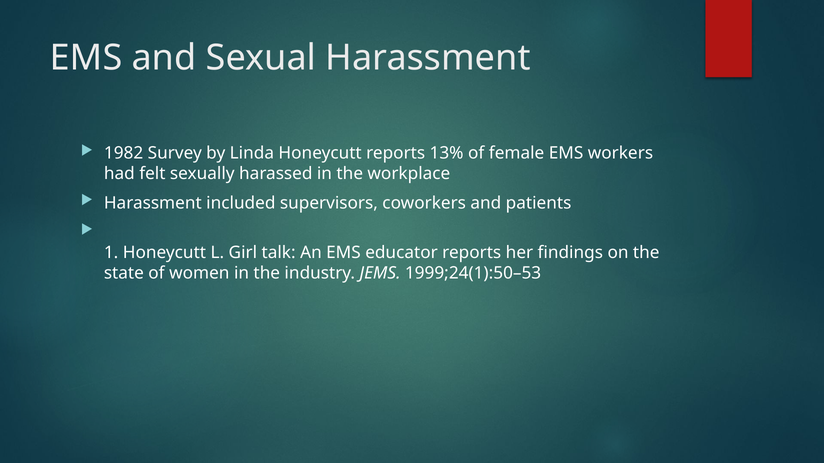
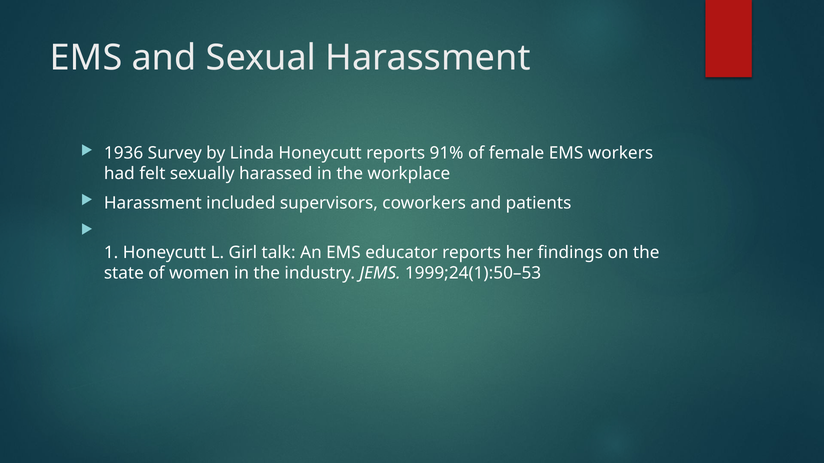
1982: 1982 -> 1936
13%: 13% -> 91%
